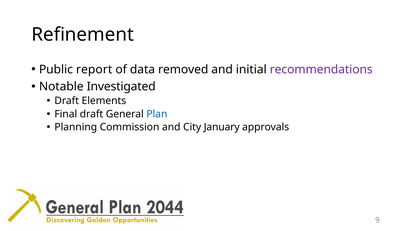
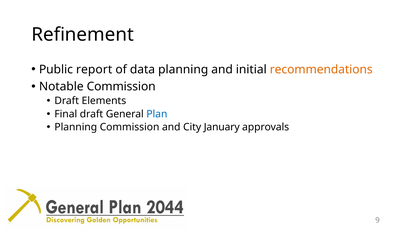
data removed: removed -> planning
recommendations colour: purple -> orange
Notable Investigated: Investigated -> Commission
